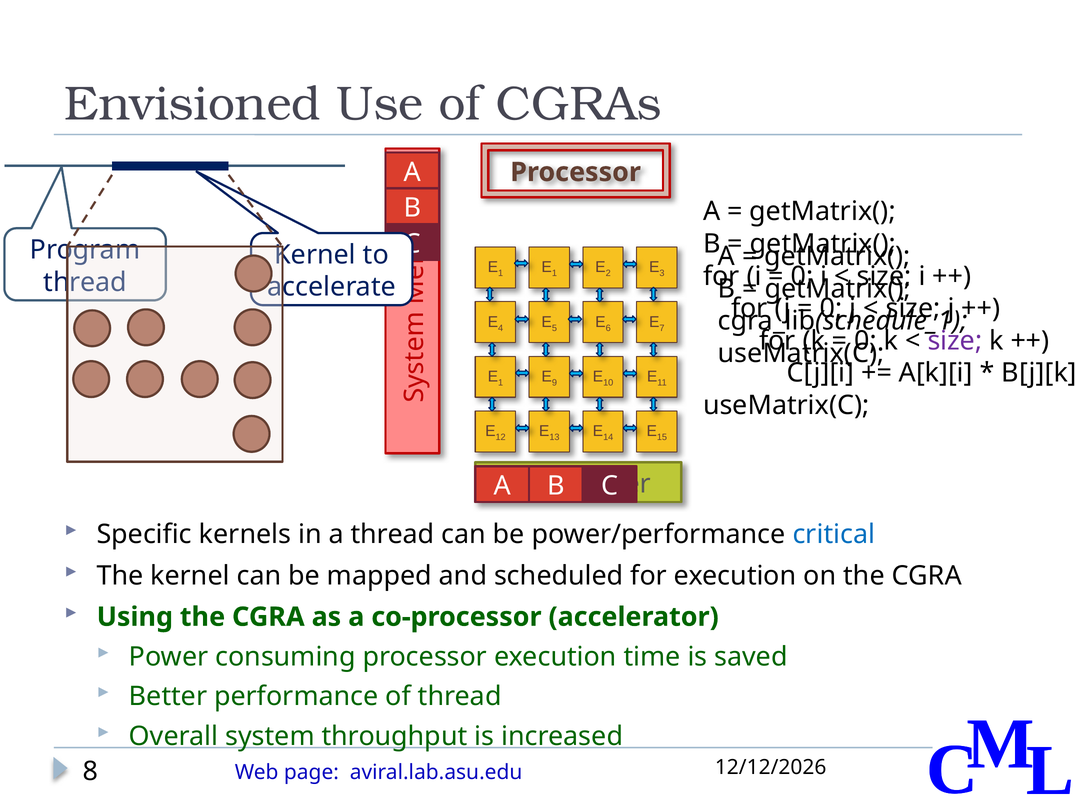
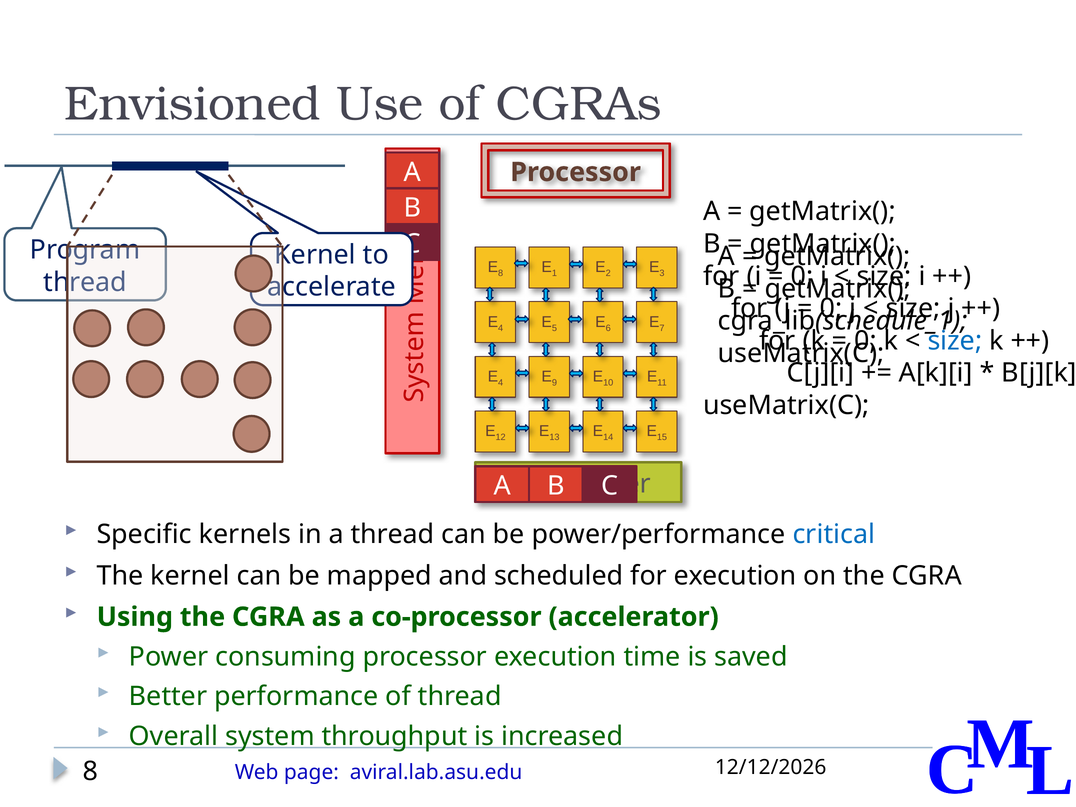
1 at (501, 273): 1 -> 8
size at (955, 341) colour: purple -> blue
1 at (501, 383): 1 -> 4
